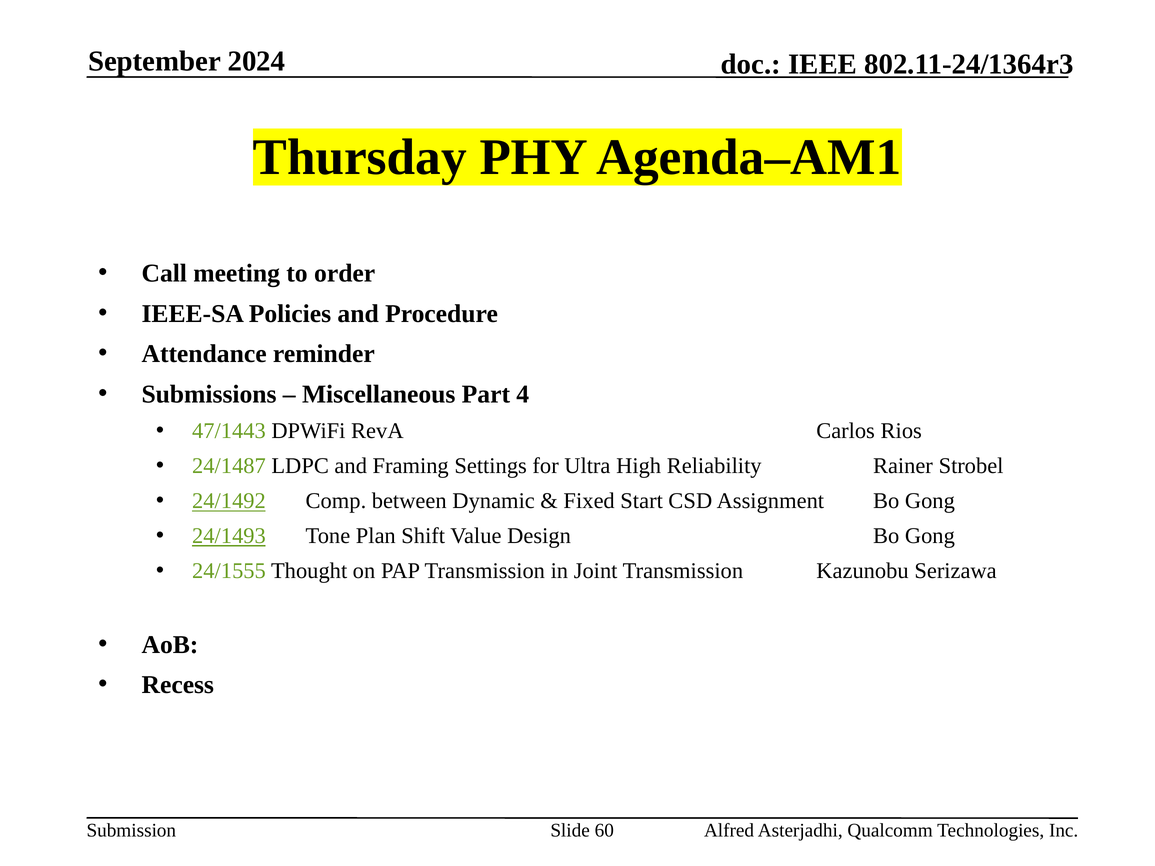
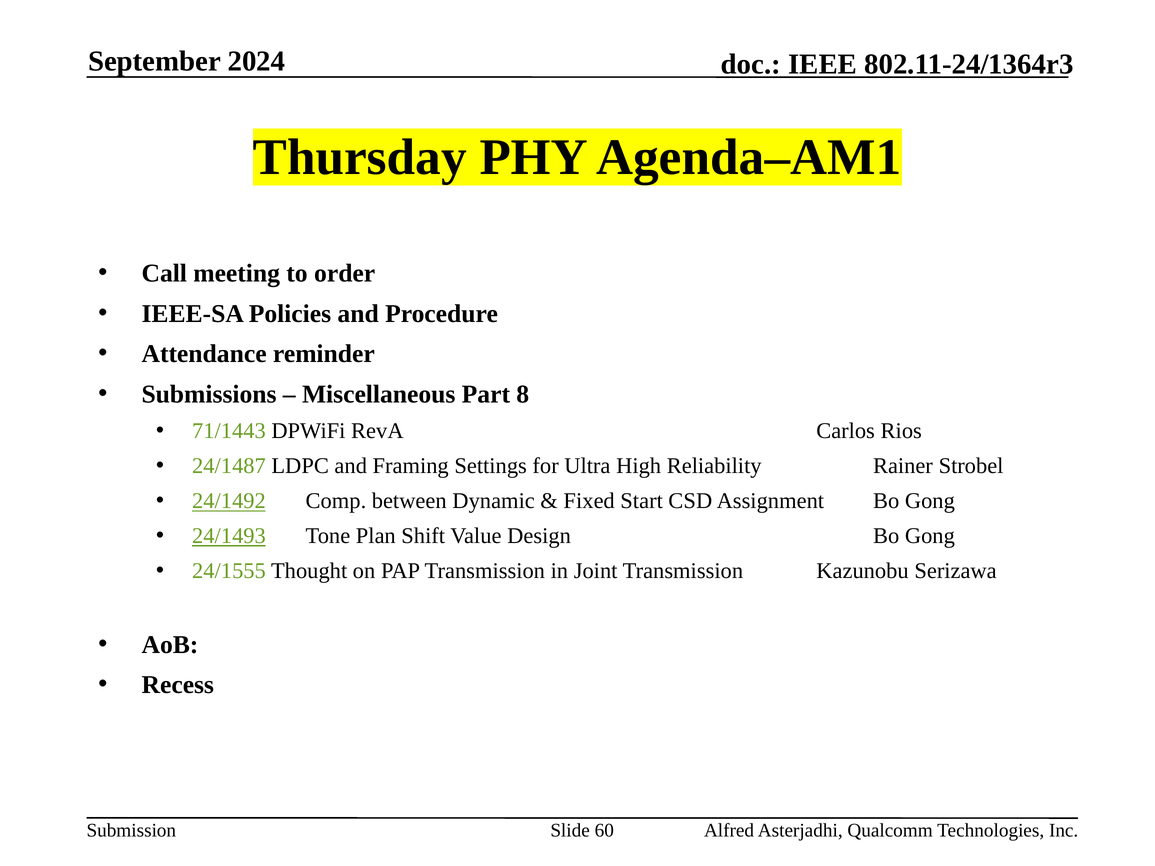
4: 4 -> 8
47/1443: 47/1443 -> 71/1443
